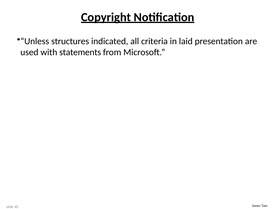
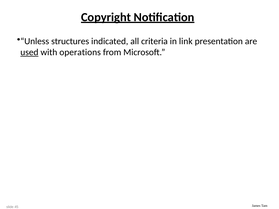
laid: laid -> link
used underline: none -> present
statements: statements -> operations
